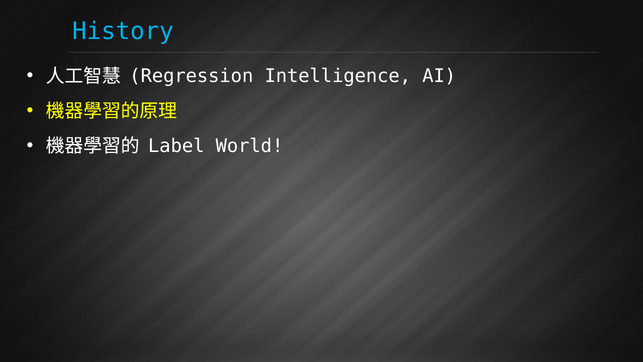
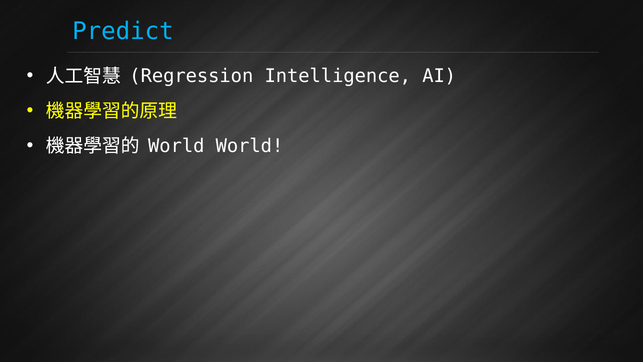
History: History -> Predict
Label at (176, 146): Label -> World
